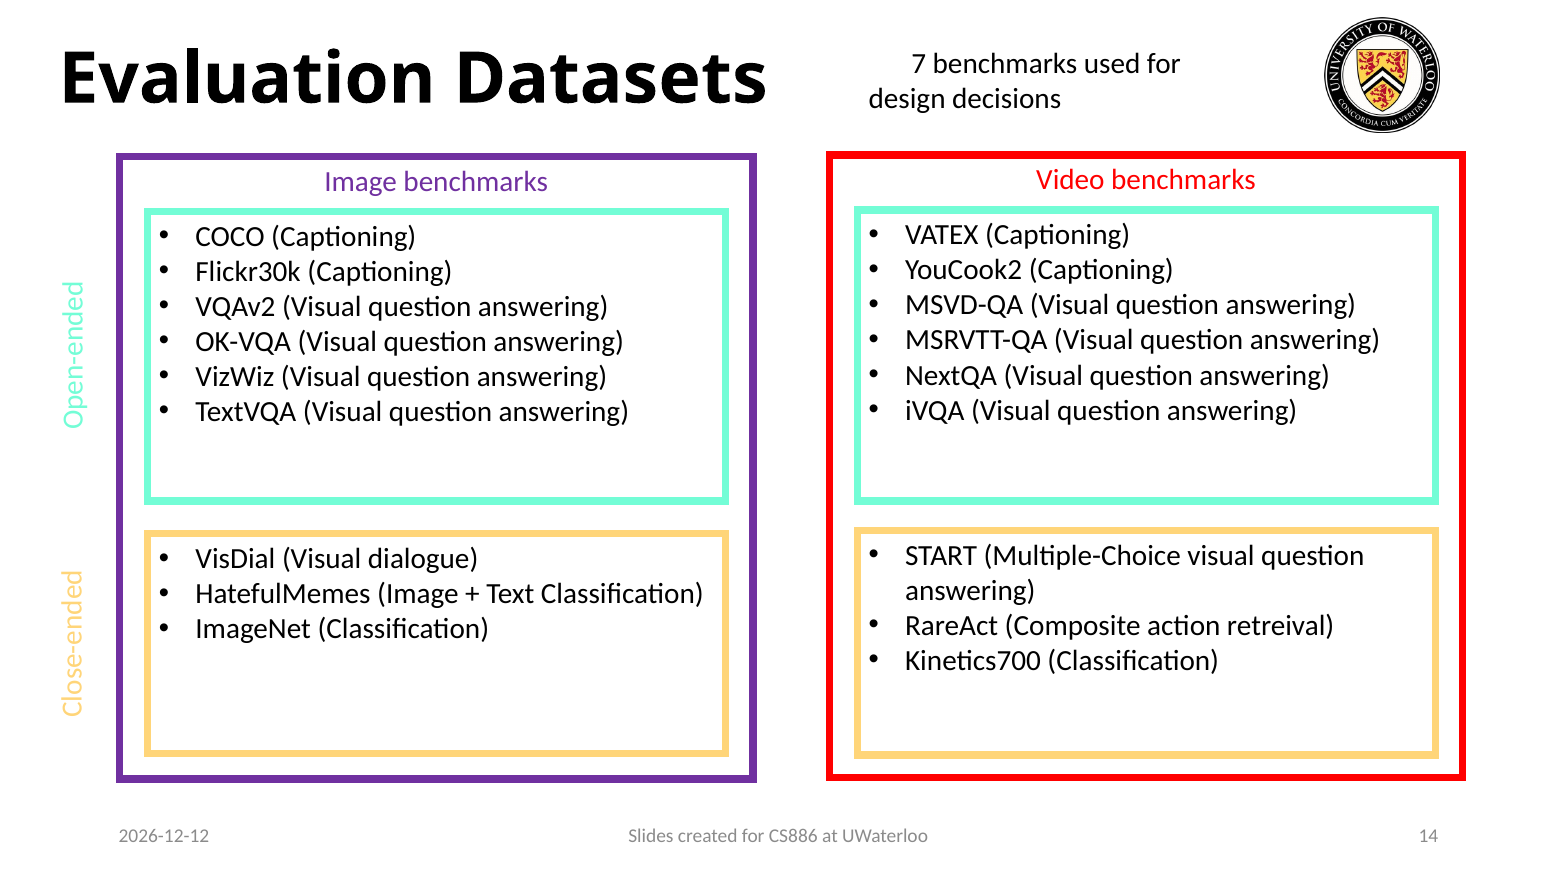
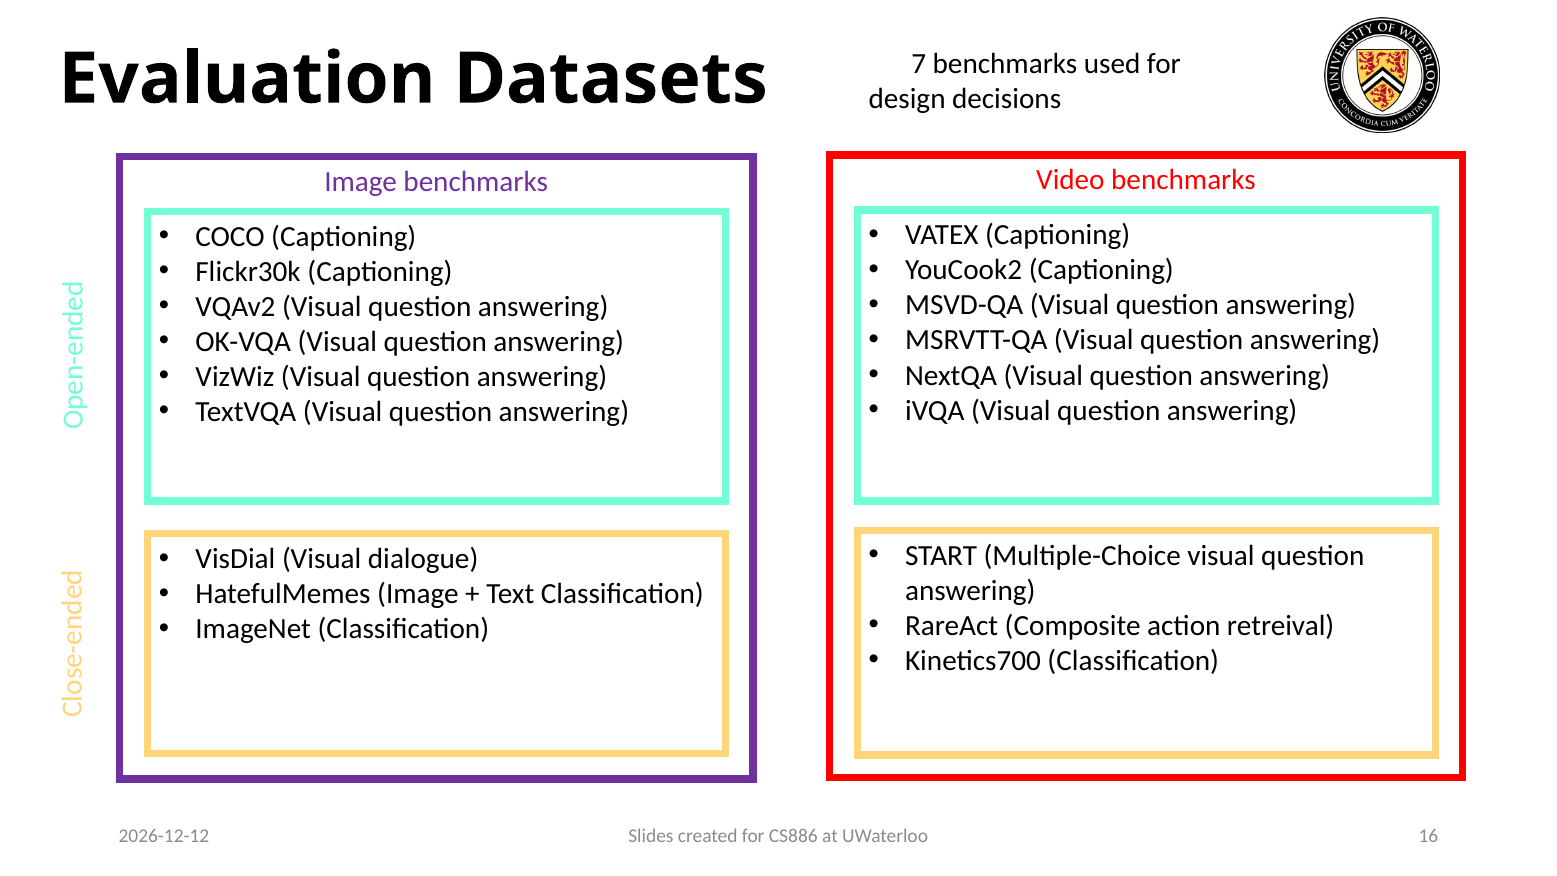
14: 14 -> 16
